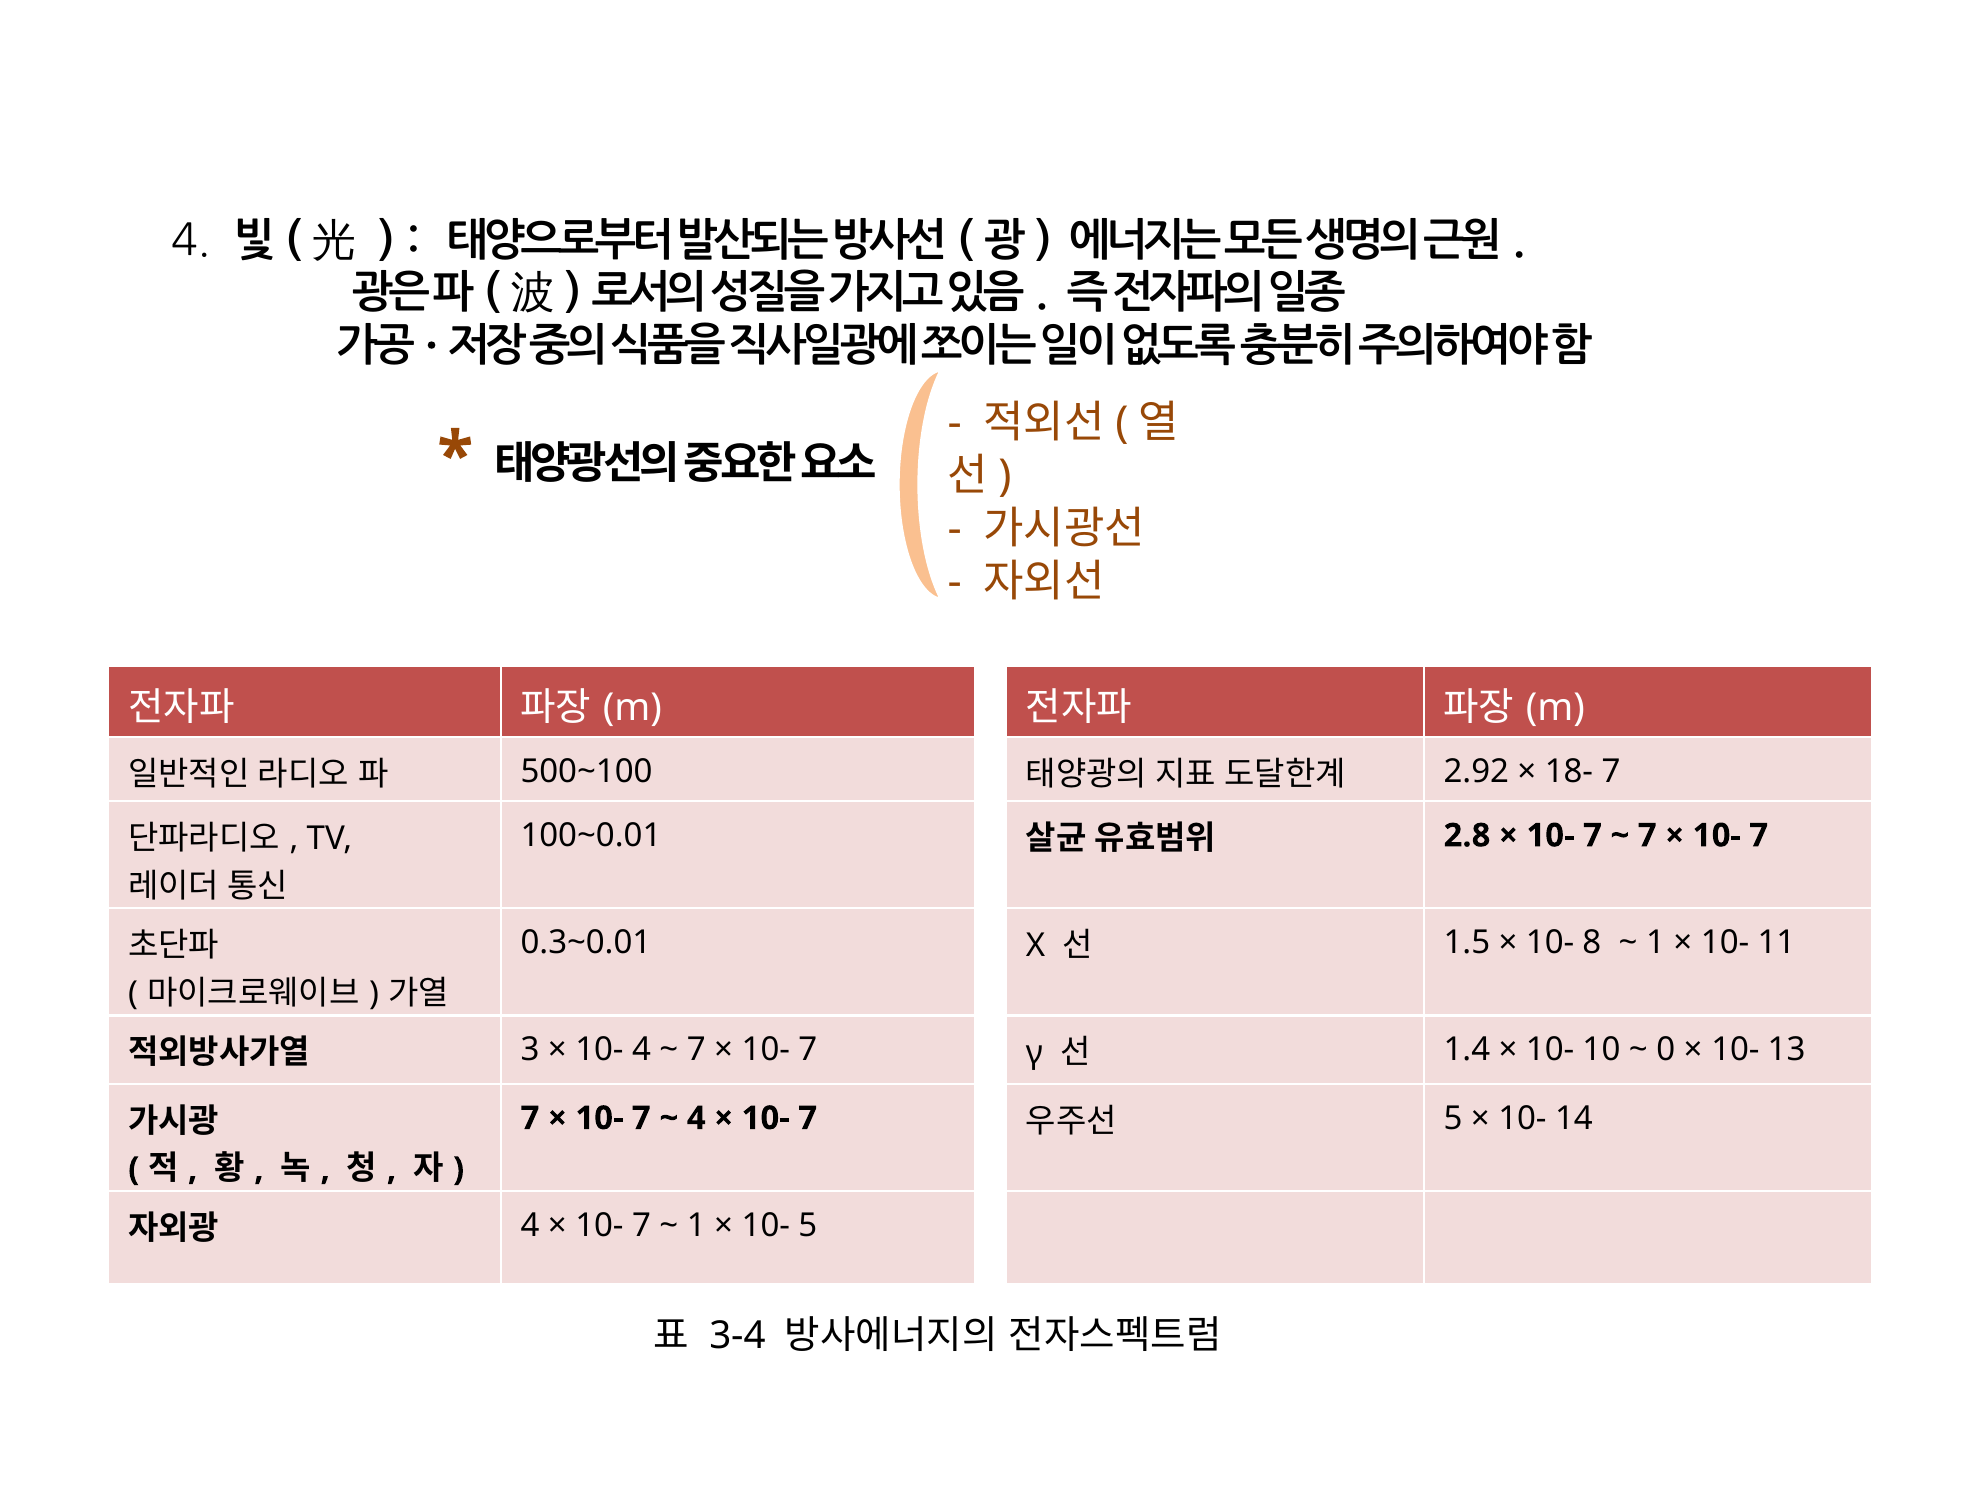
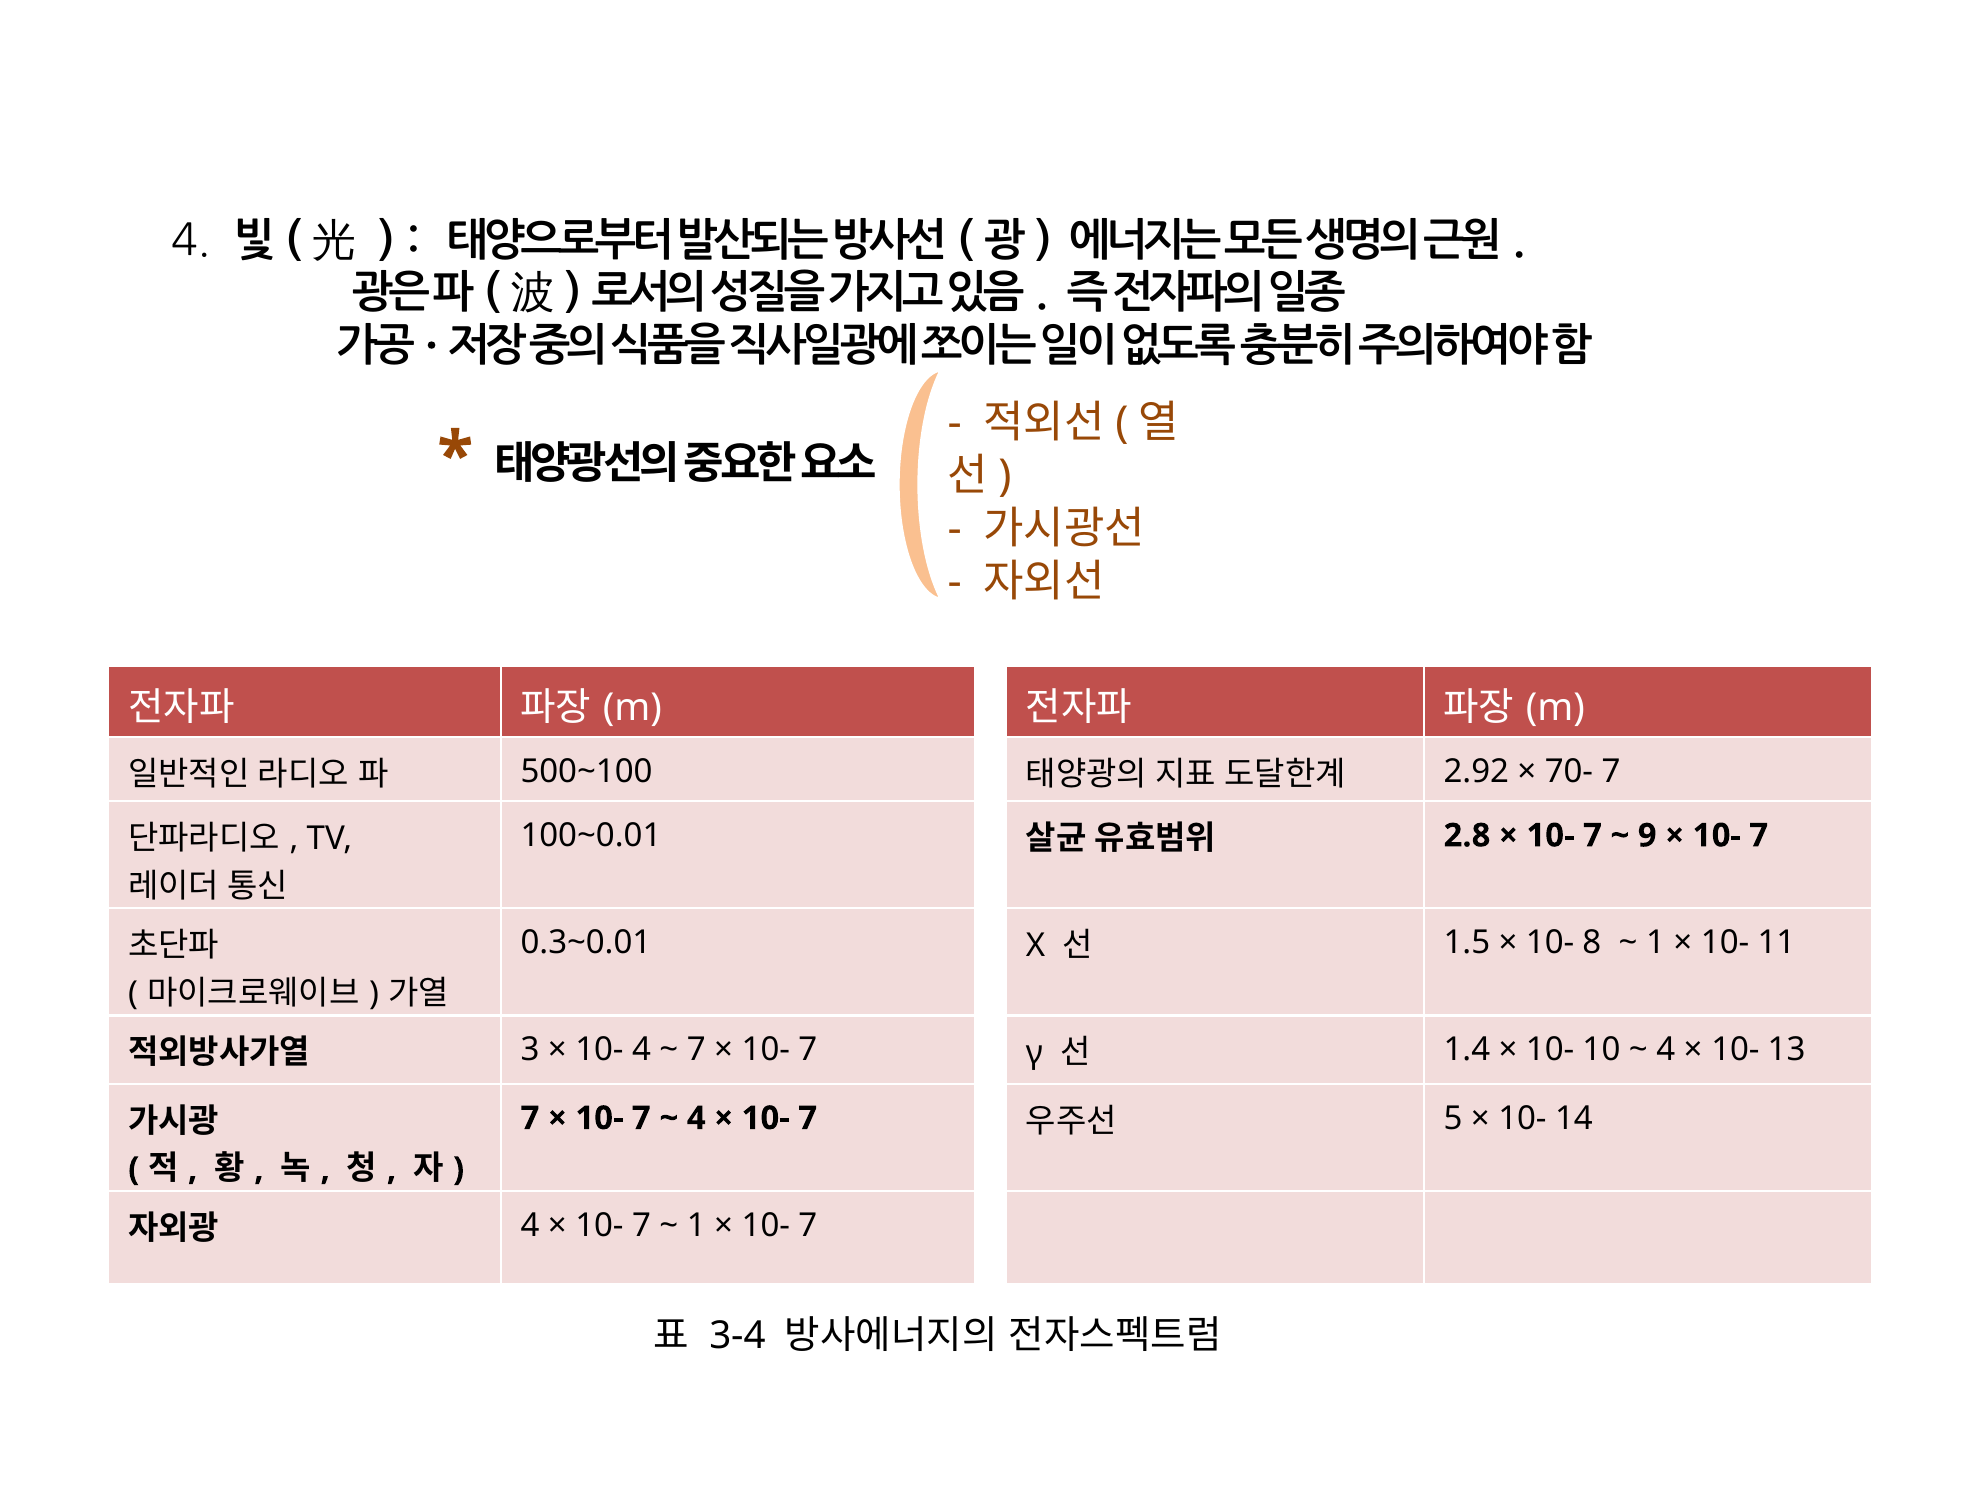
18-: 18- -> 70-
7 at (1647, 835): 7 -> 9
0 at (1666, 1050): 0 -> 4
5 at (808, 1225): 5 -> 7
